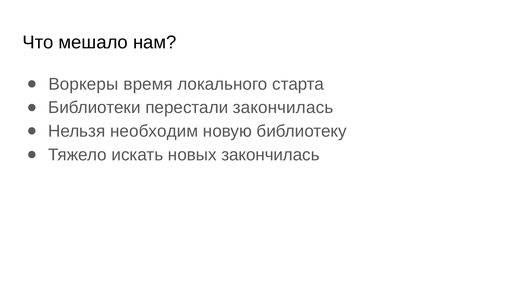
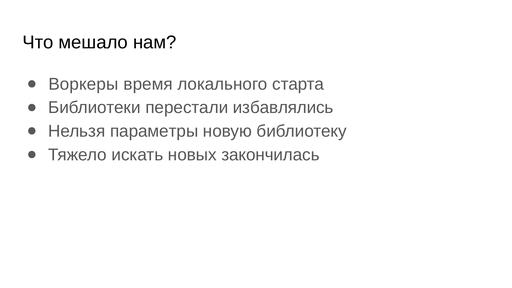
перестали закончилась: закончилась -> избавлялись
необходим: необходим -> параметры
